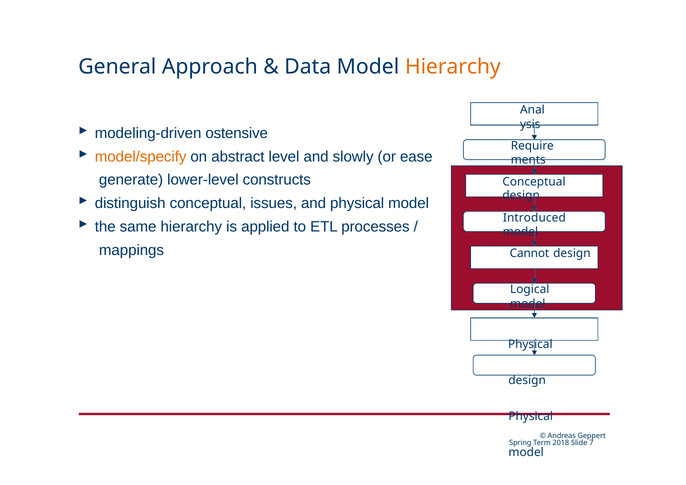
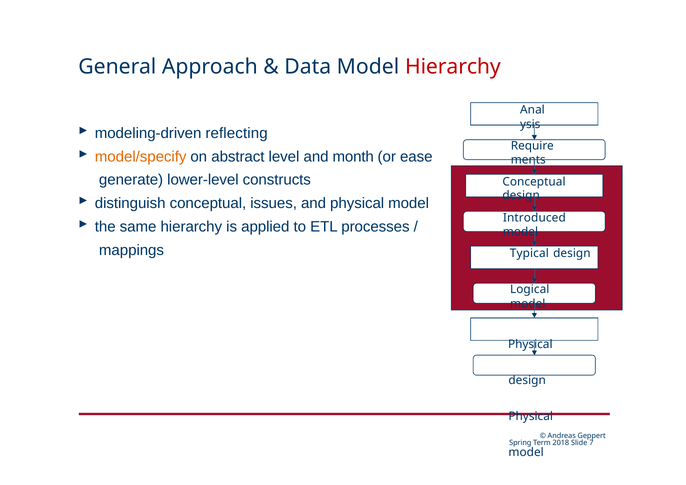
Hierarchy at (453, 67) colour: orange -> red
ostensive: ostensive -> reflecting
slowly: slowly -> month
Cannot: Cannot -> Typical
